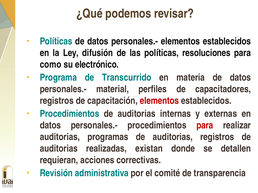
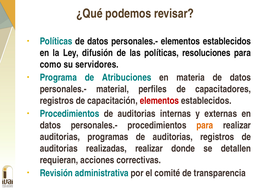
electrónico: electrónico -> servidores
Transcurrido: Transcurrido -> Atribuciones
para at (205, 126) colour: red -> orange
realizadas existan: existan -> realizar
